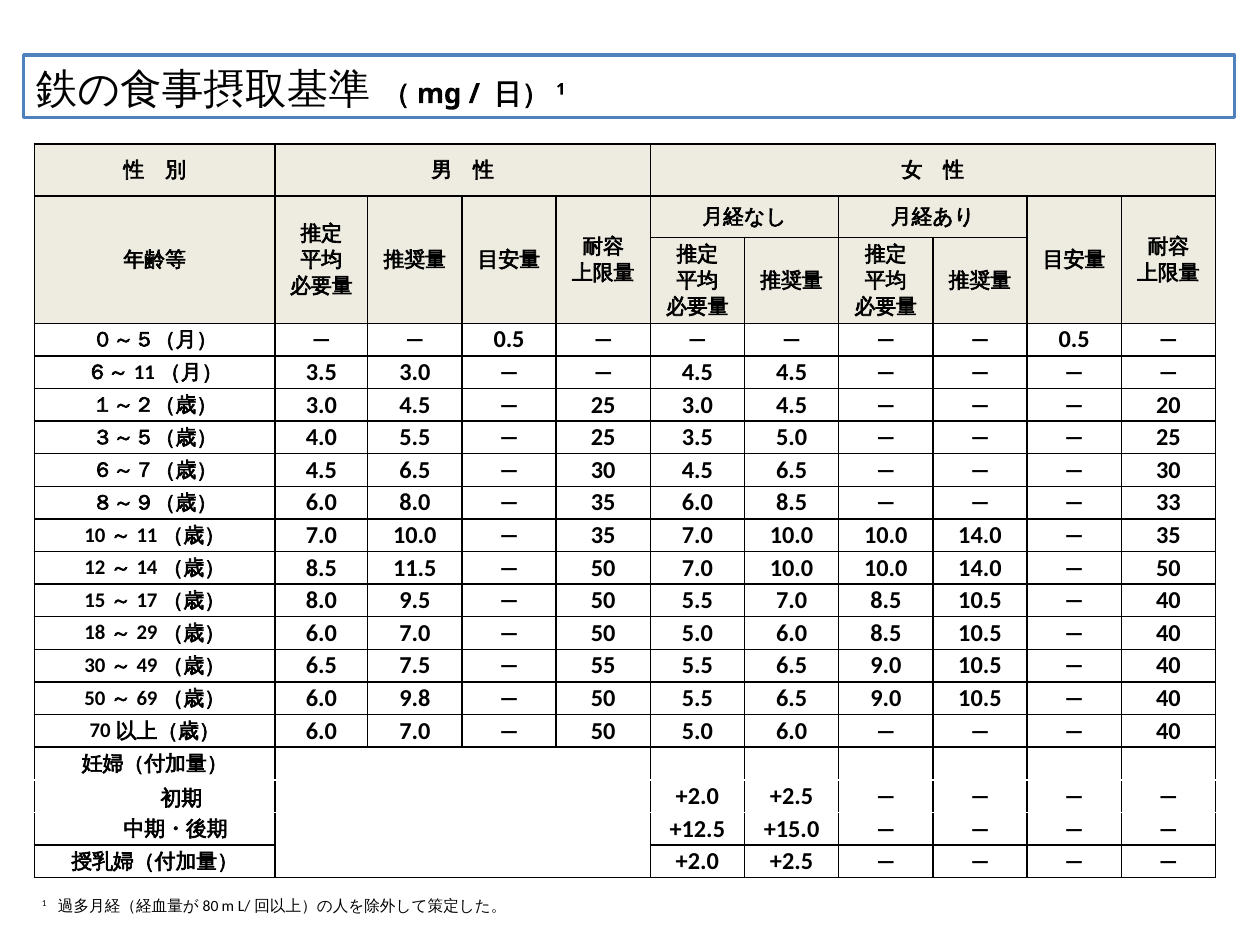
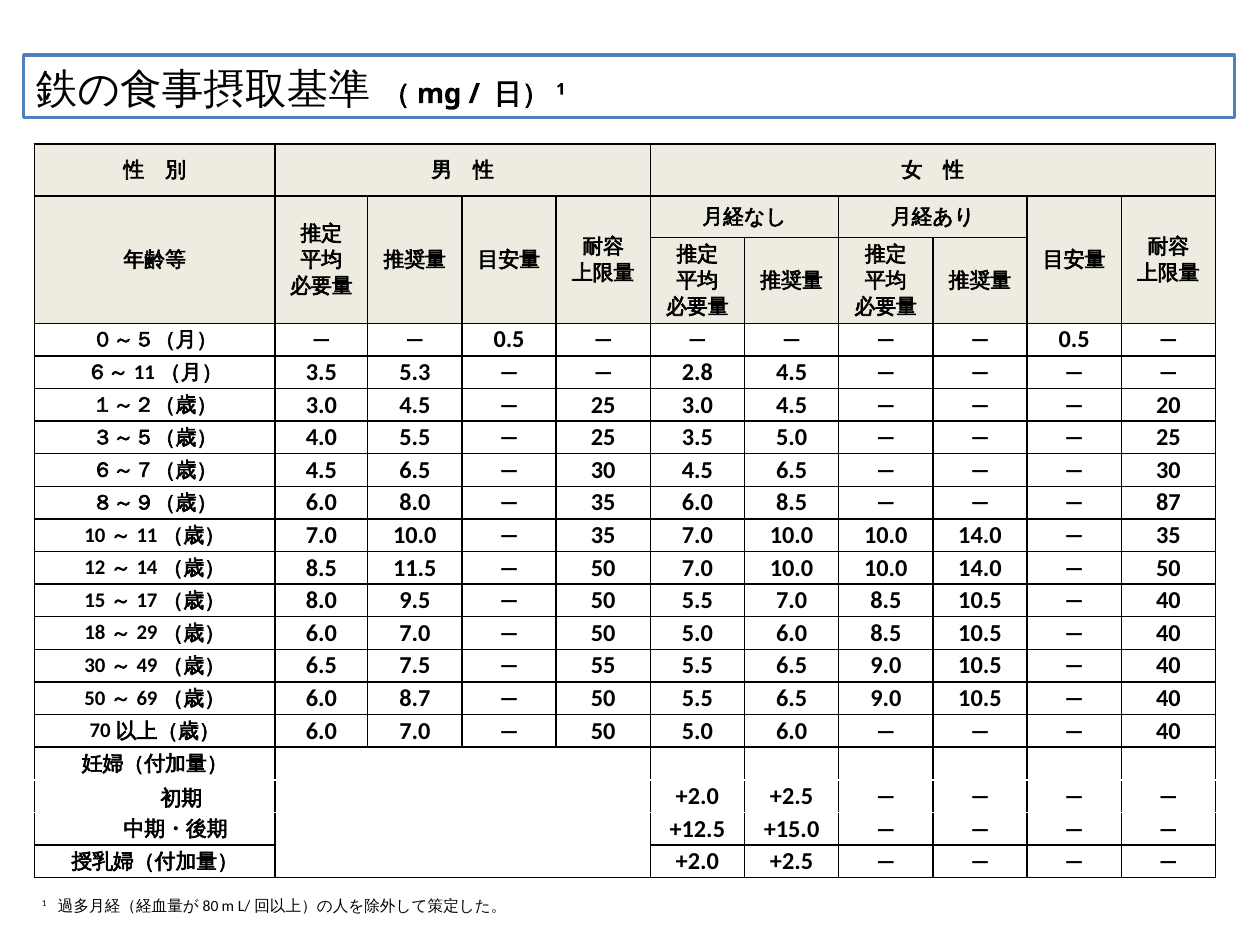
3.5 3.0: 3.0 -> 5.3
4.5 at (697, 373): 4.5 -> 2.8
33: 33 -> 87
9.8: 9.8 -> 8.7
